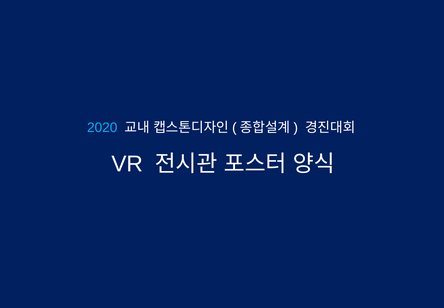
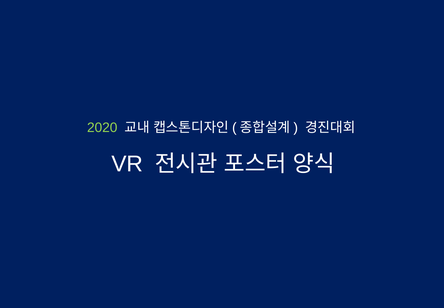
2020 colour: light blue -> light green
